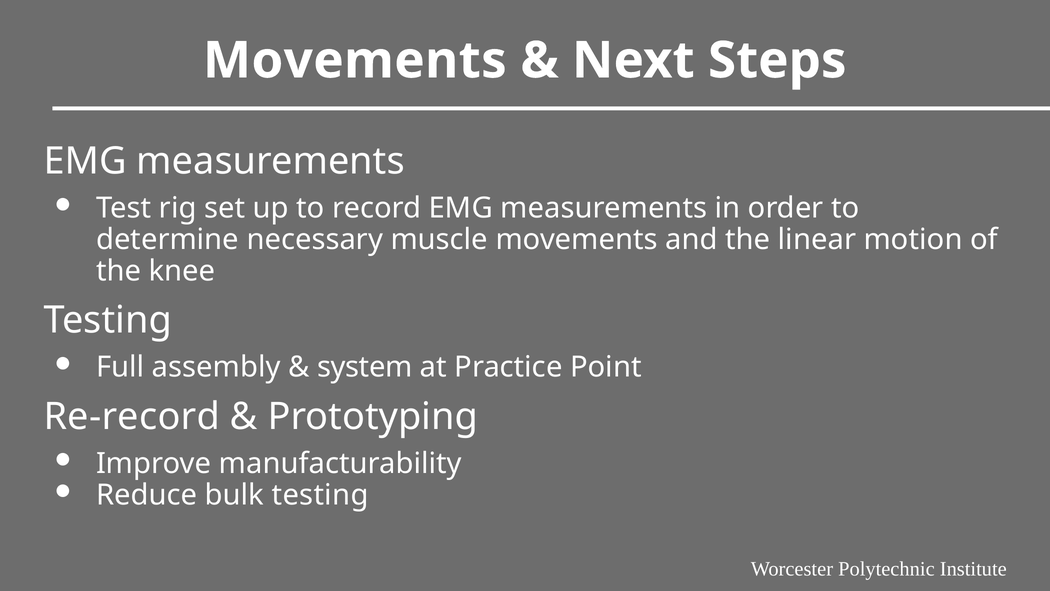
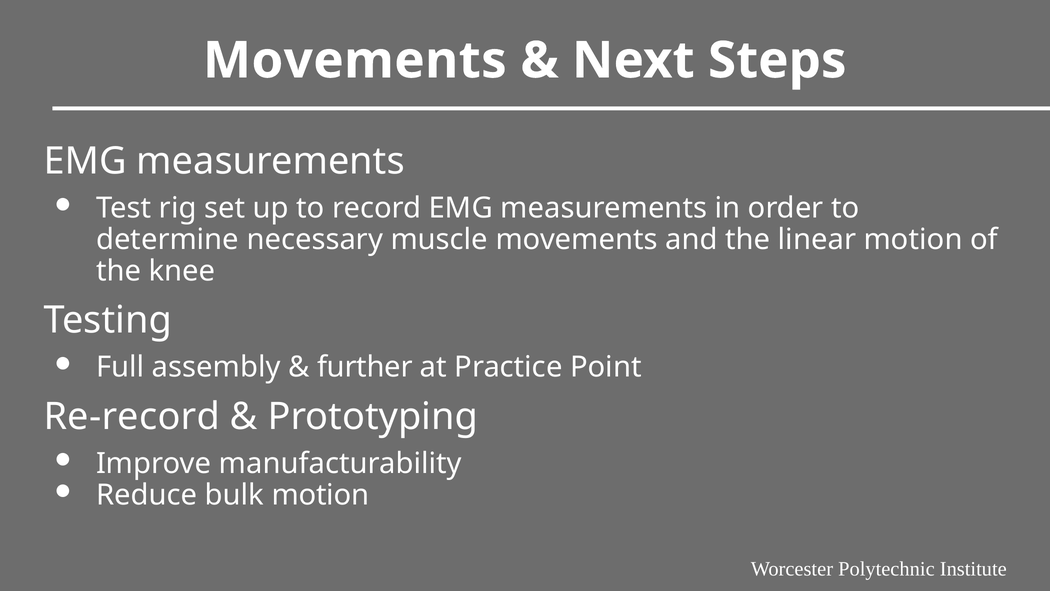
system: system -> further
bulk testing: testing -> motion
